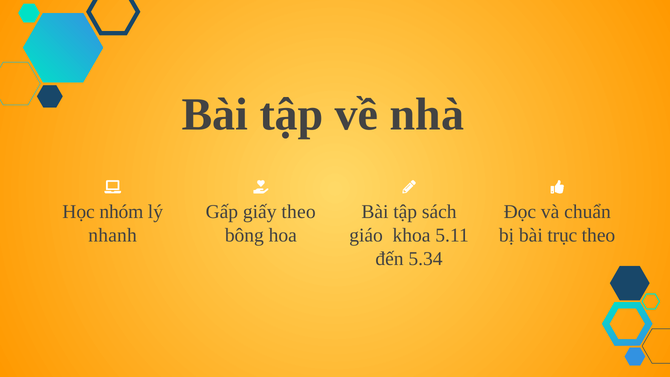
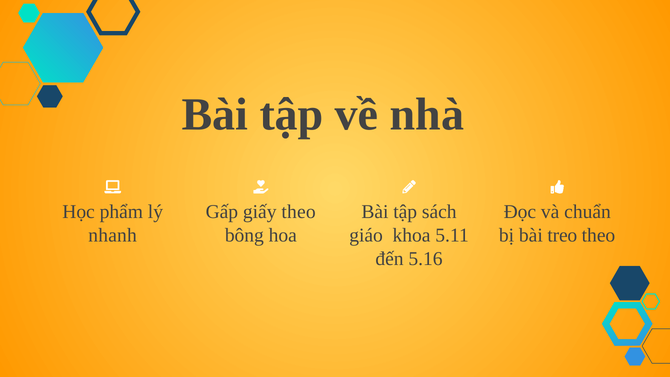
nhóm: nhóm -> phẩm
trục: trục -> treo
5.34: 5.34 -> 5.16
